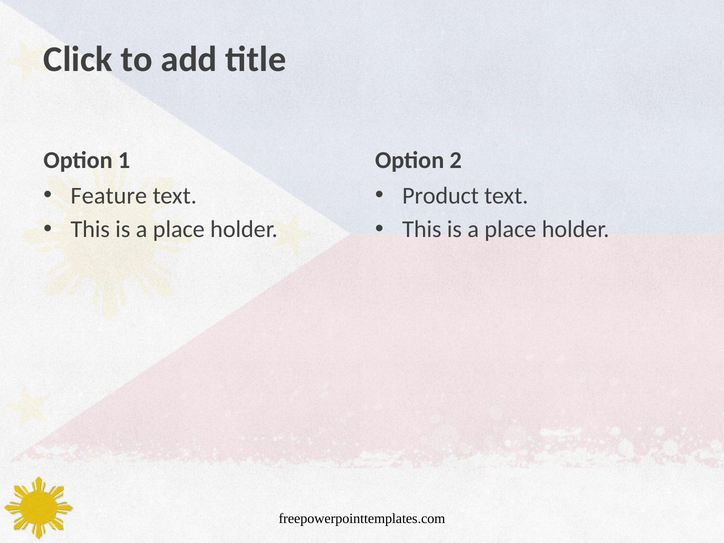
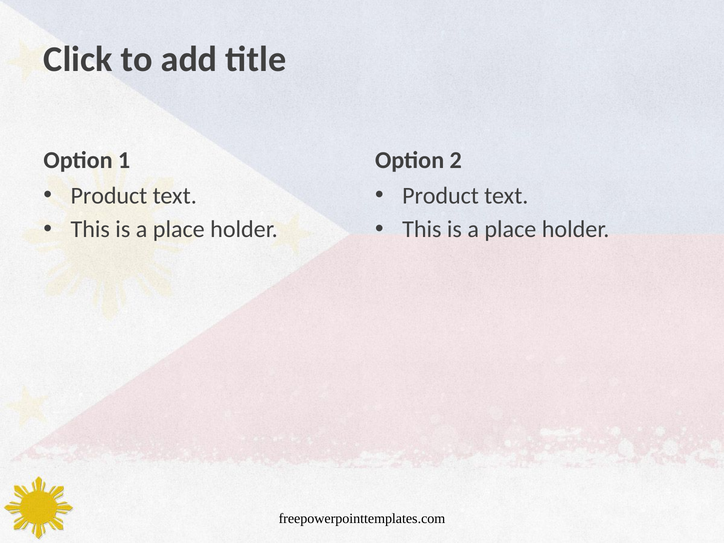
Feature at (109, 196): Feature -> Product
